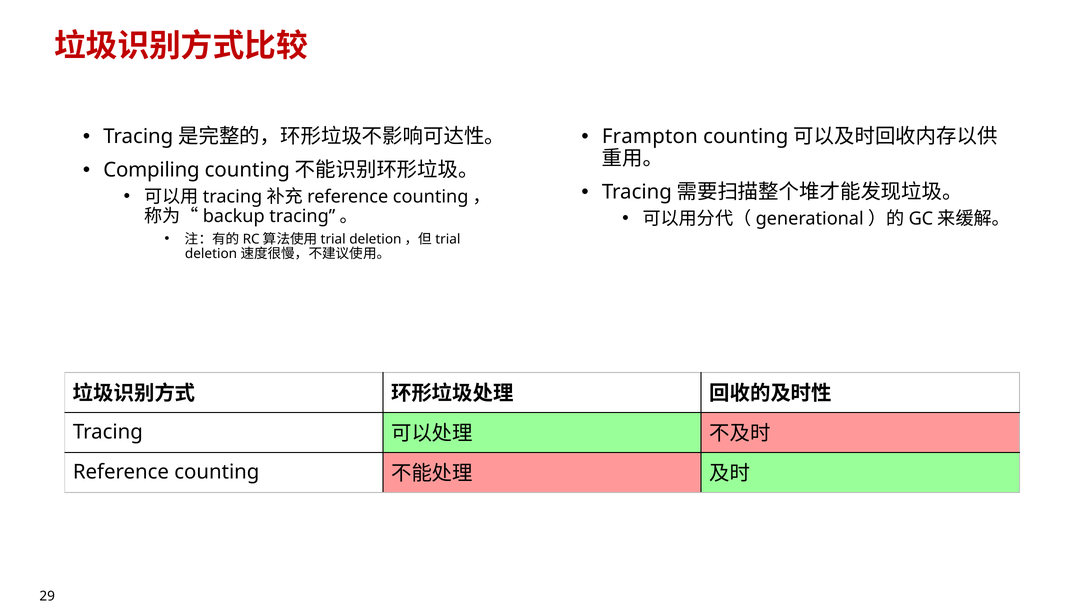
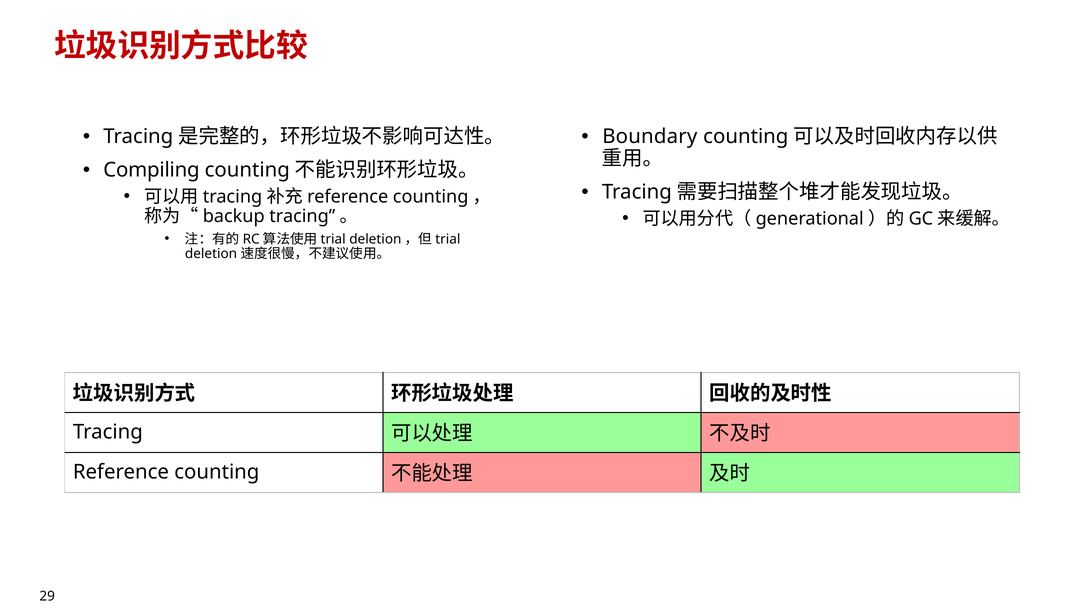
Frampton: Frampton -> Boundary
